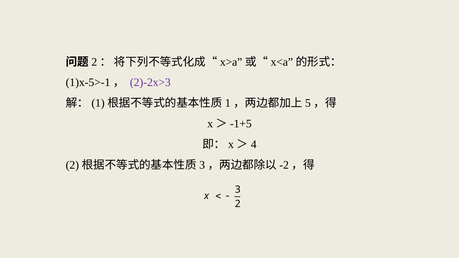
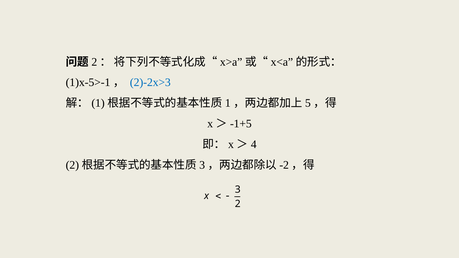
2)-2x>3 colour: purple -> blue
